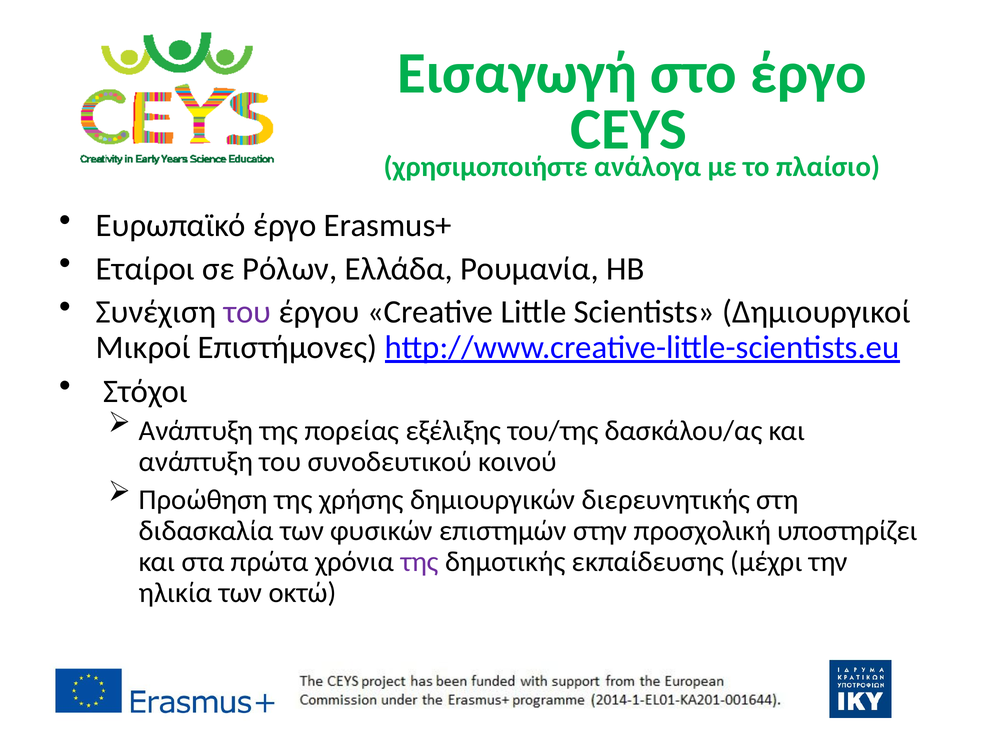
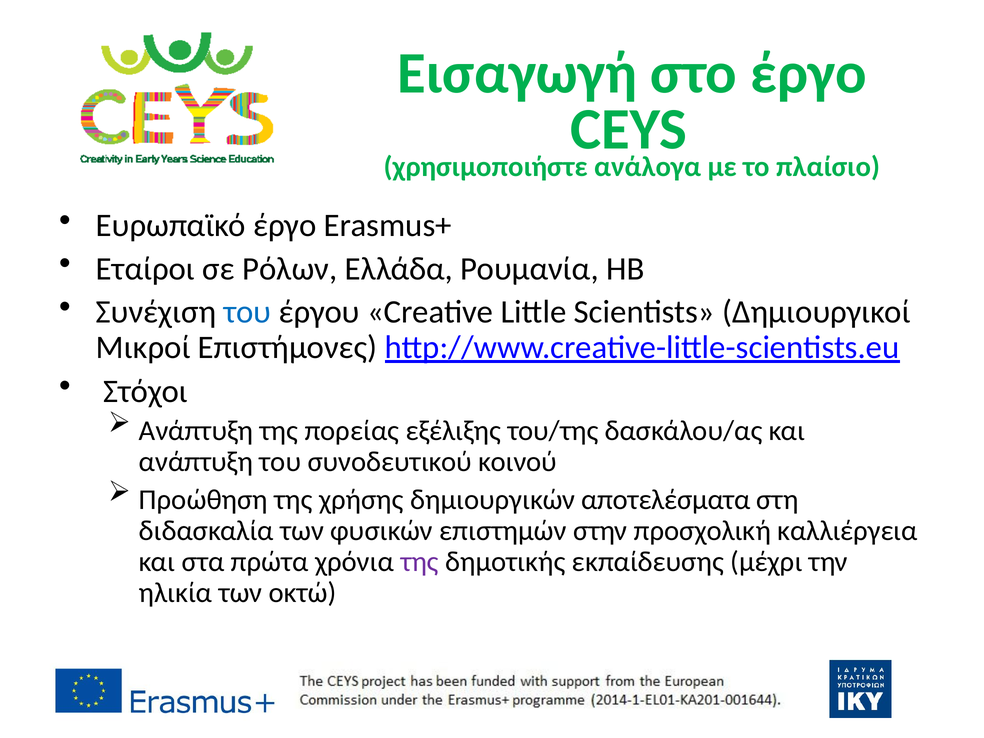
του at (247, 312) colour: purple -> blue
διερευνητικής: διερευνητικής -> αποτελέσματα
υποστηρίζει: υποστηρίζει -> καλλιέργεια
